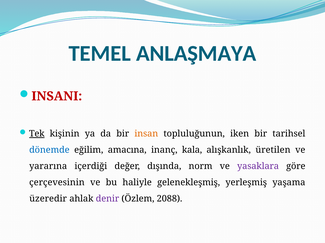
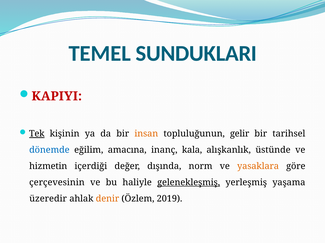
ANLAŞMAYA: ANLAŞMAYA -> SUNDUKLARI
INSANI: INSANI -> KAPIYI
iken: iken -> gelir
üretilen: üretilen -> üstünde
yararına: yararına -> hizmetin
yasaklara colour: purple -> orange
gelenekleşmiş underline: none -> present
denir colour: purple -> orange
2088: 2088 -> 2019
